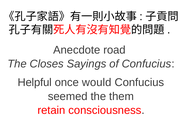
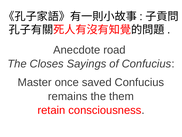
Helpful: Helpful -> Master
would: would -> saved
seemed: seemed -> remains
